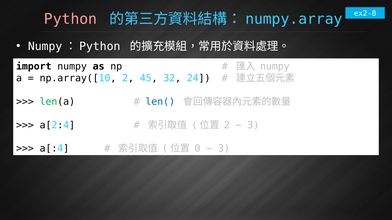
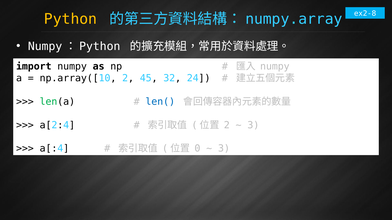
Python colour: pink -> yellow
